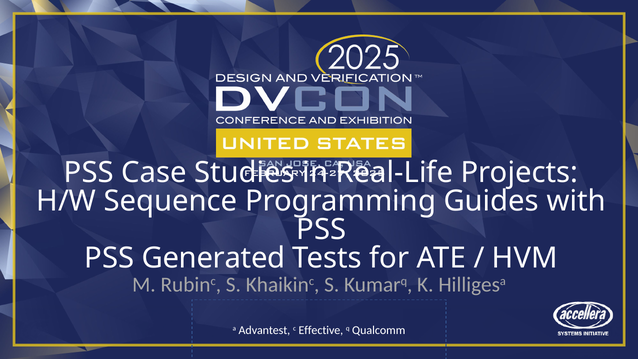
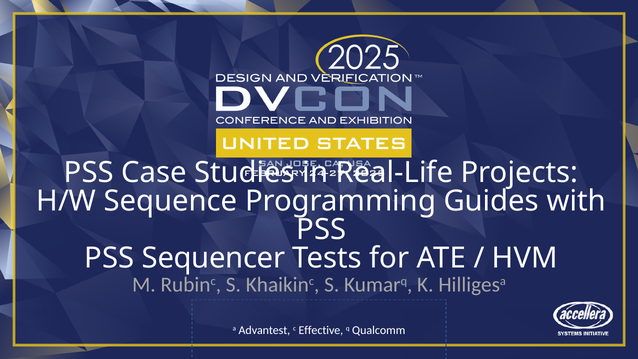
Generated: Generated -> Sequencer
